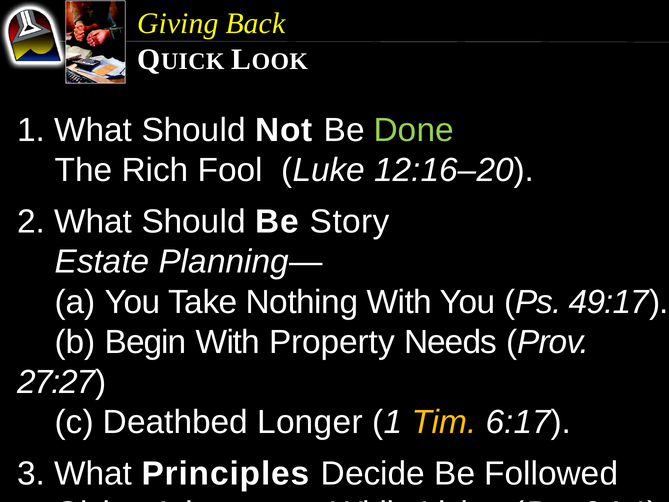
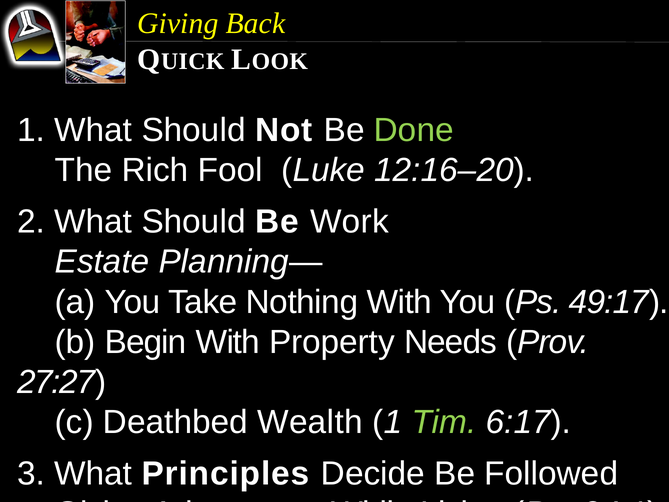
Story: Story -> Work
Longer: Longer -> Wealth
Tim colour: yellow -> light green
